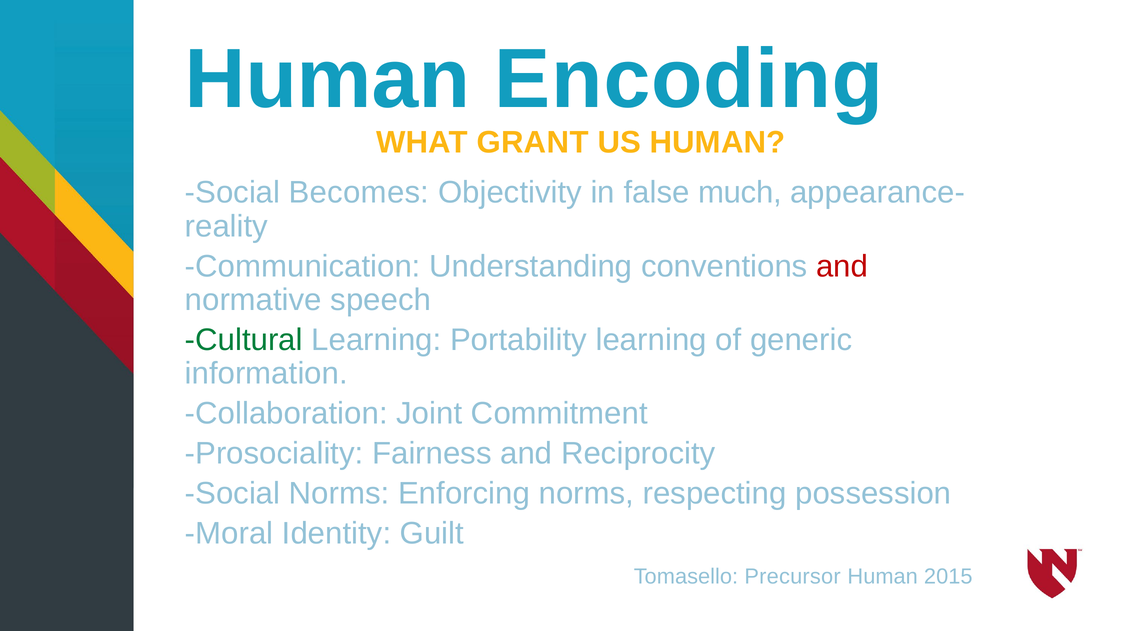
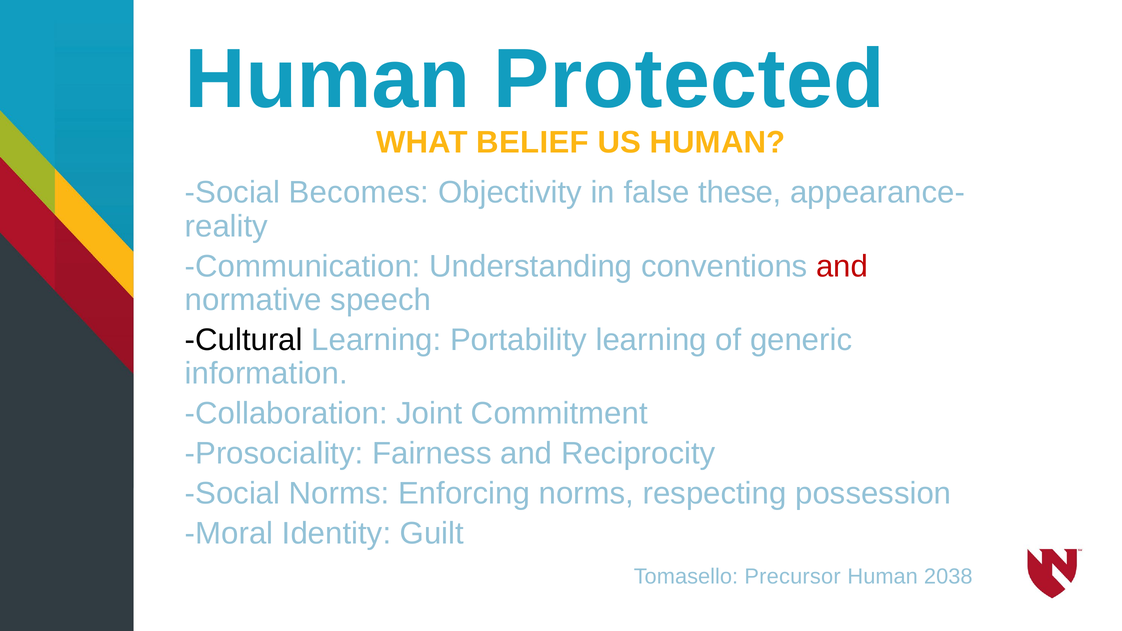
Encoding: Encoding -> Protected
GRANT: GRANT -> BELIEF
much: much -> these
Cultural colour: green -> black
2015: 2015 -> 2038
